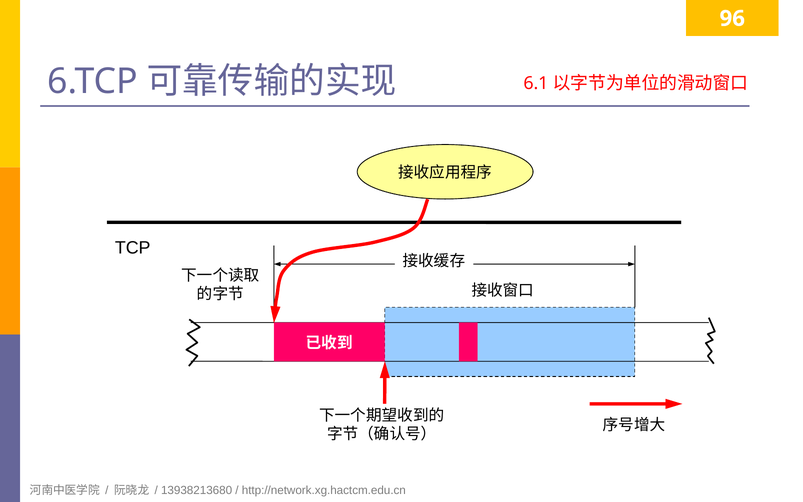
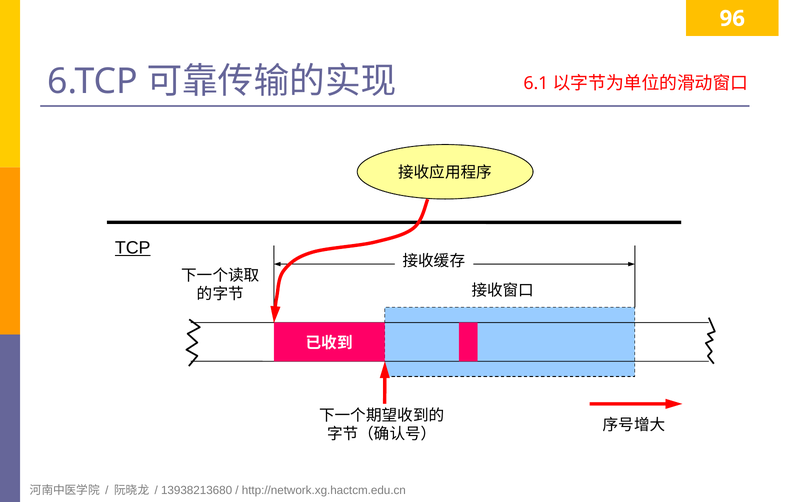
TCP underline: none -> present
